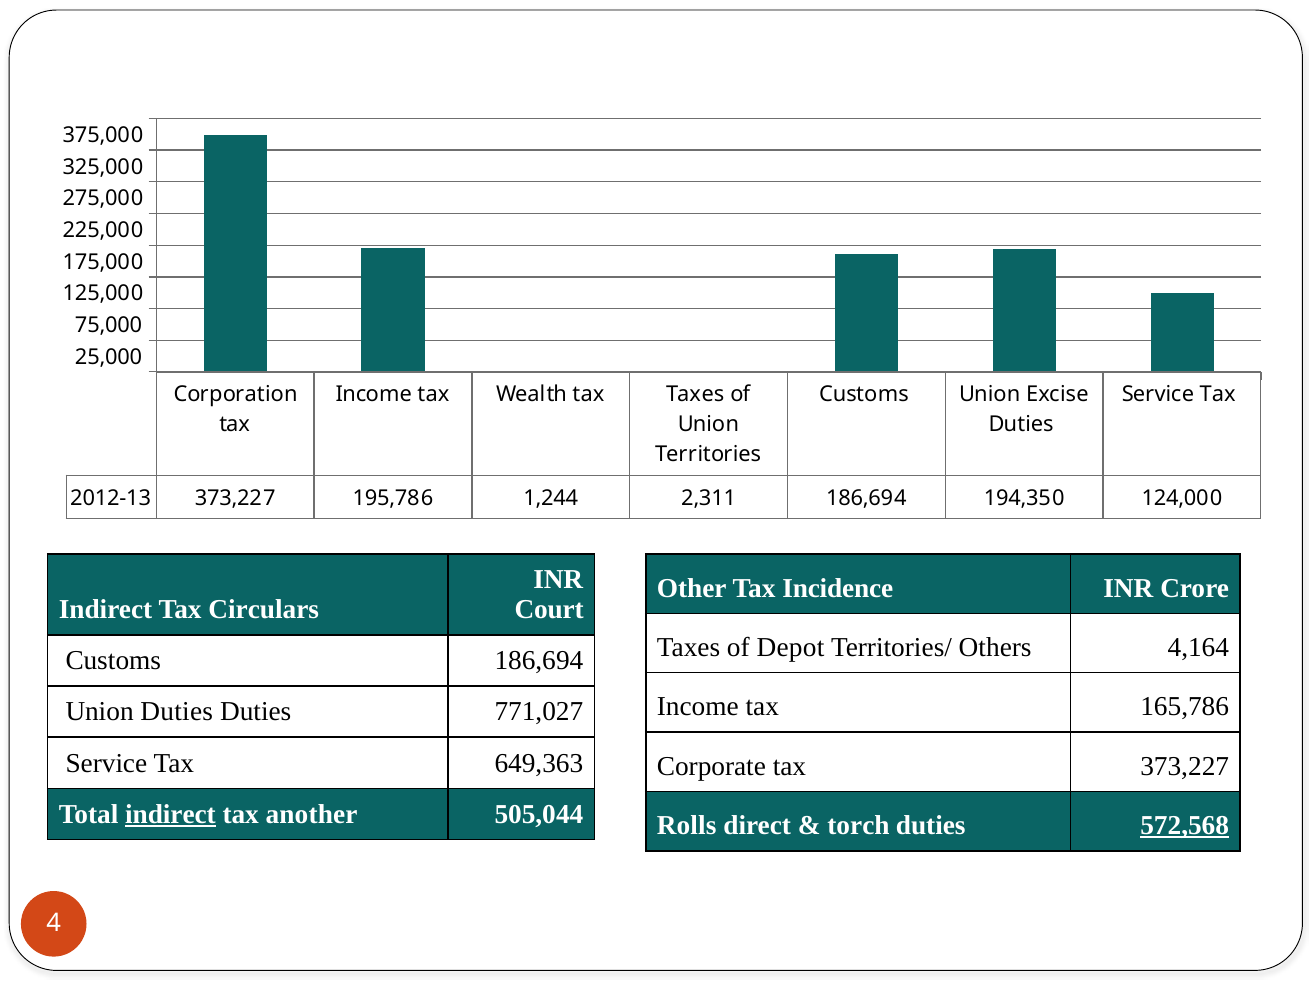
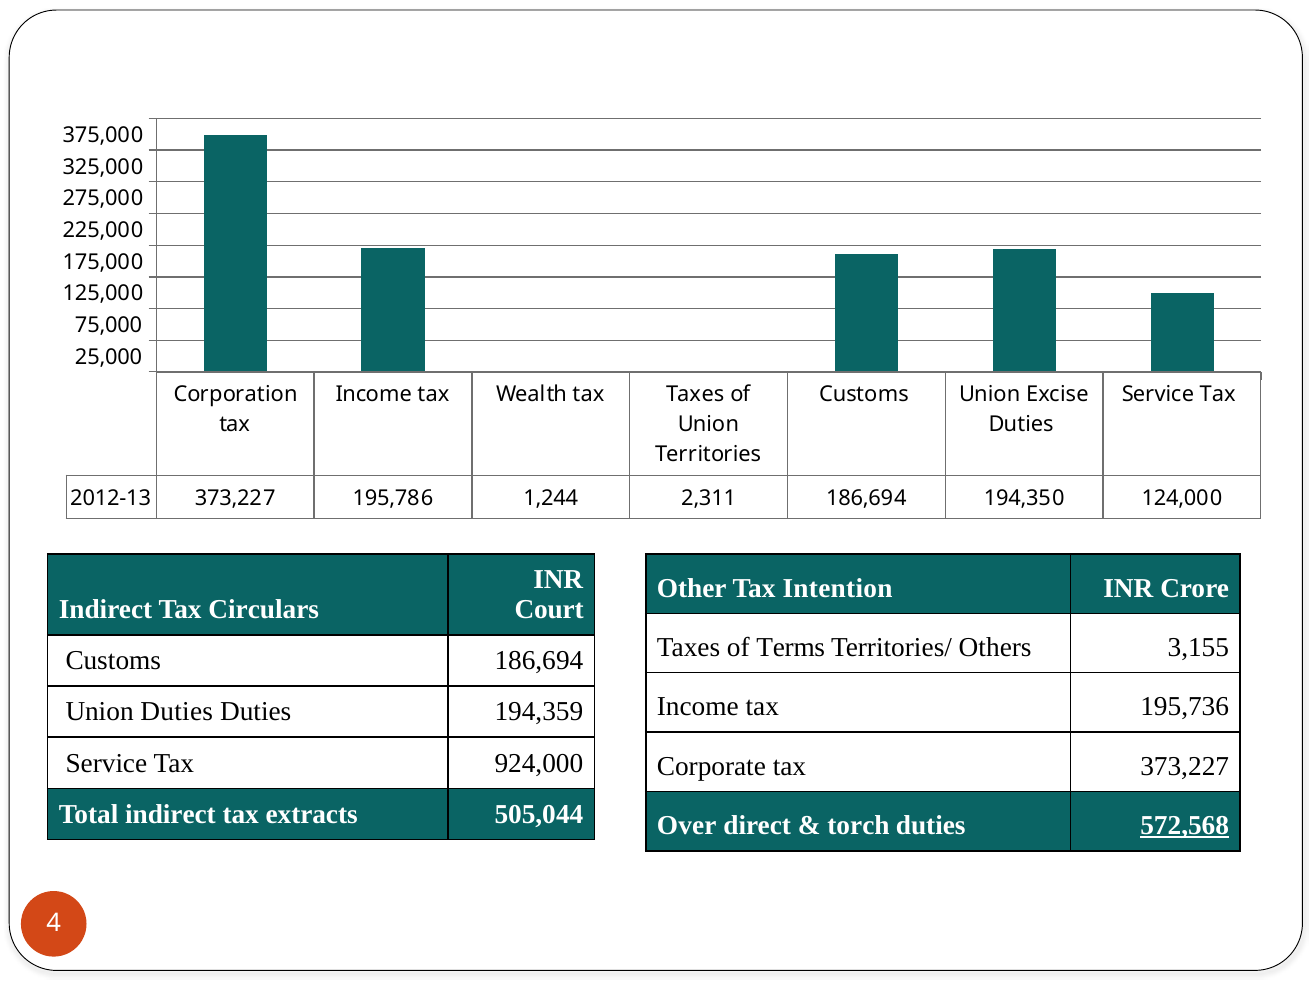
Incidence: Incidence -> Intention
Depot: Depot -> Terms
4,164: 4,164 -> 3,155
165,786: 165,786 -> 195,736
771,027: 771,027 -> 194,359
649,363: 649,363 -> 924,000
indirect at (170, 814) underline: present -> none
another: another -> extracts
Rolls: Rolls -> Over
